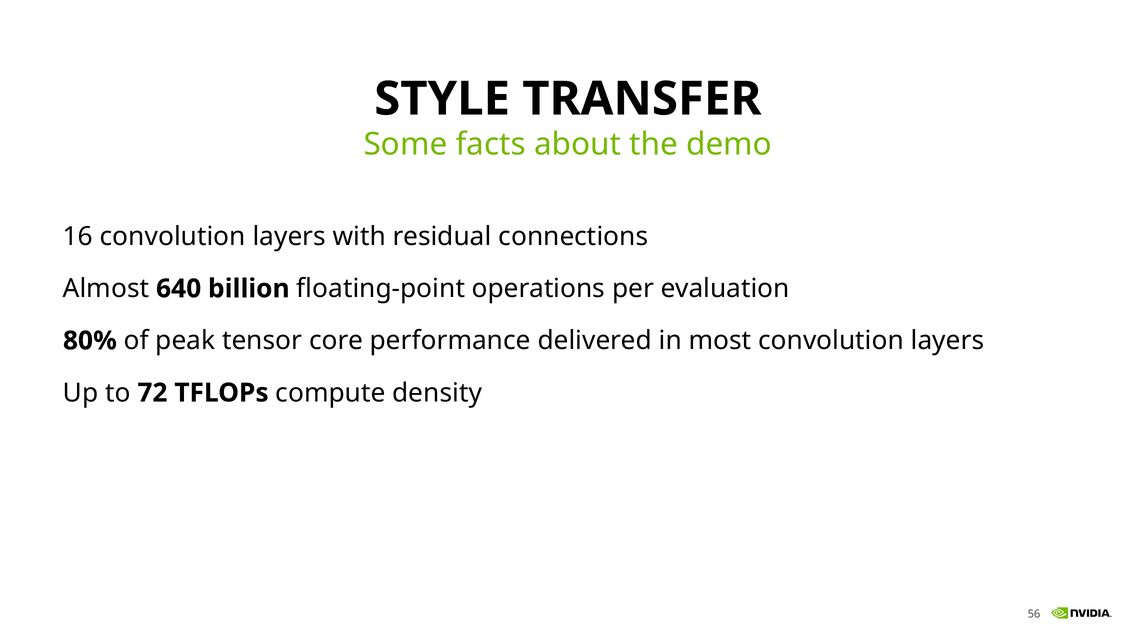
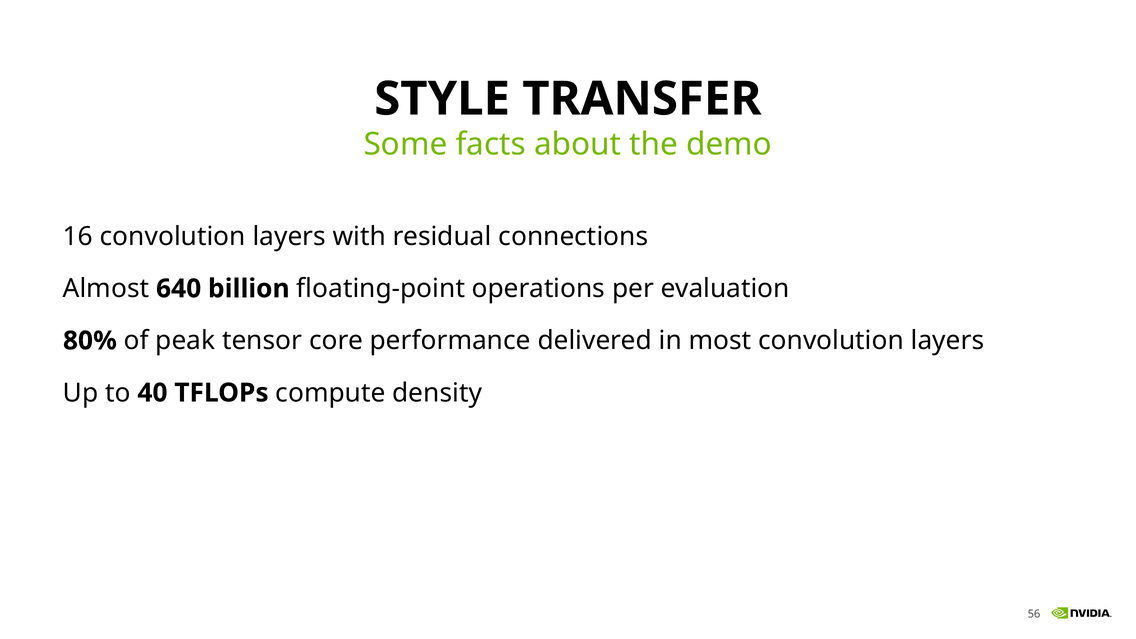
72: 72 -> 40
